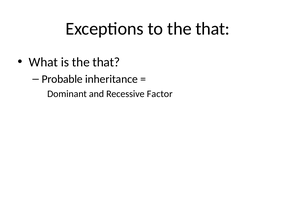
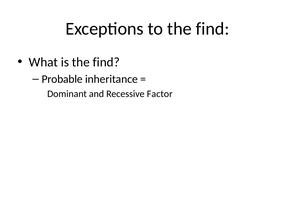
to the that: that -> find
is the that: that -> find
